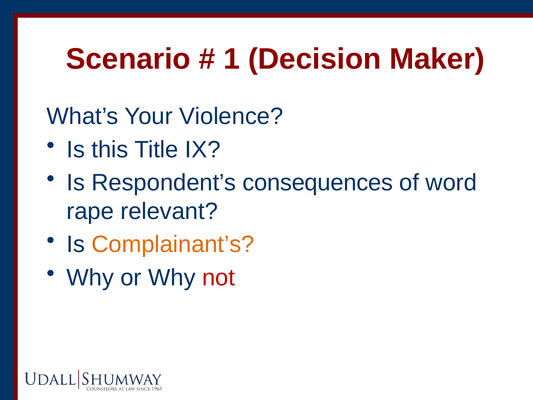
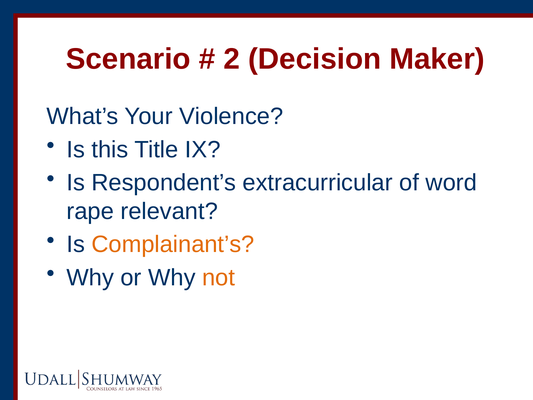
1: 1 -> 2
consequences: consequences -> extracurricular
not colour: red -> orange
